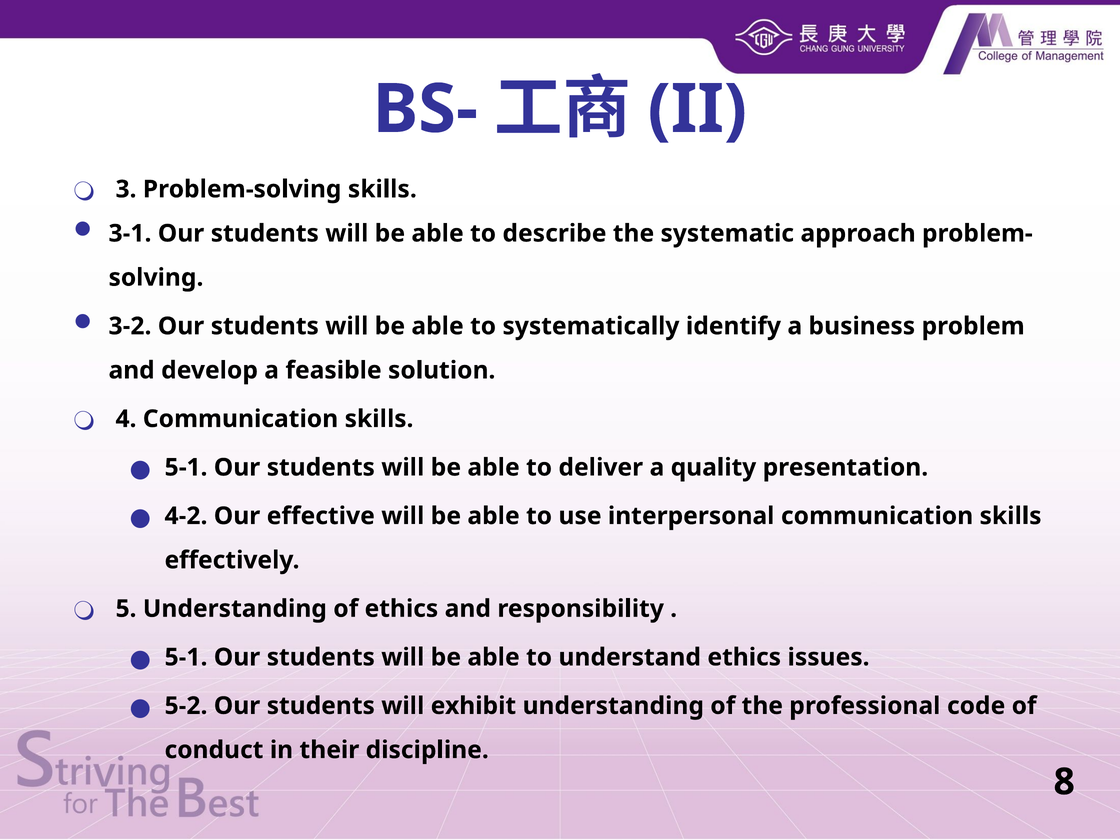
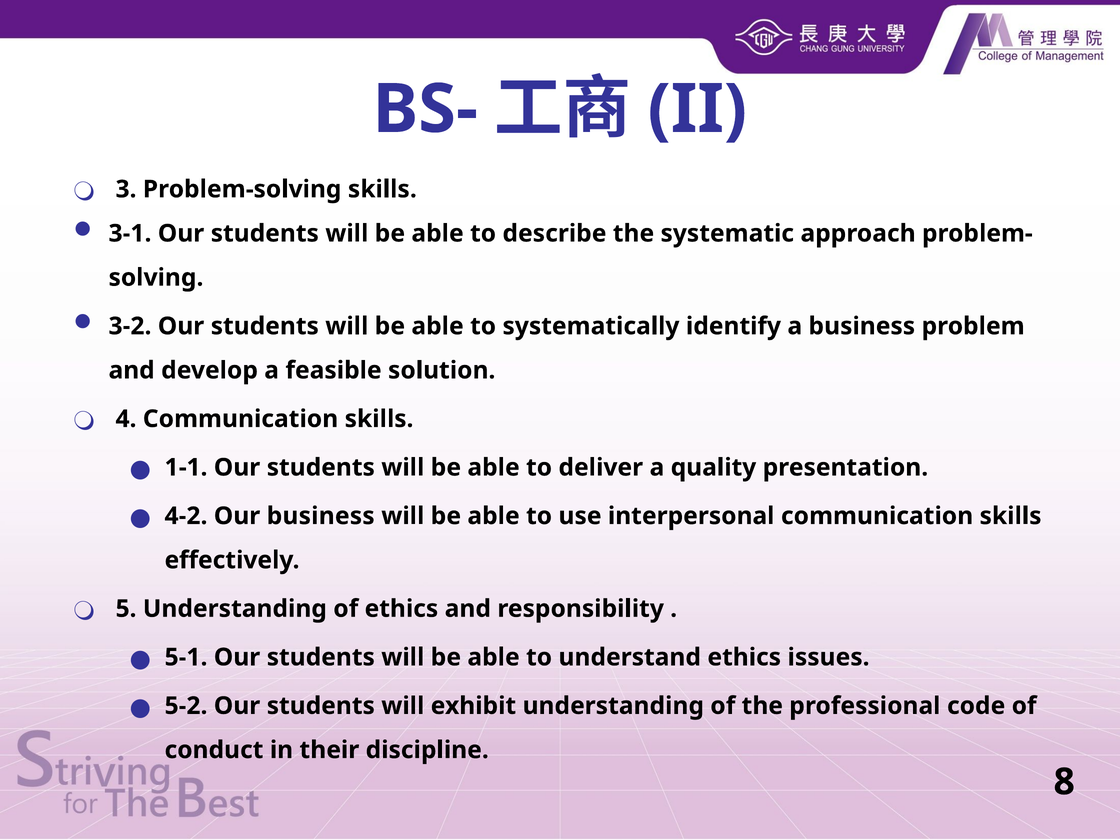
5-1 at (186, 467): 5-1 -> 1-1
Our effective: effective -> business
